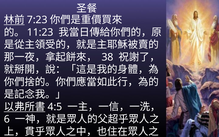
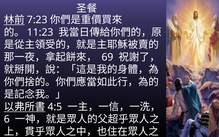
38: 38 -> 69
